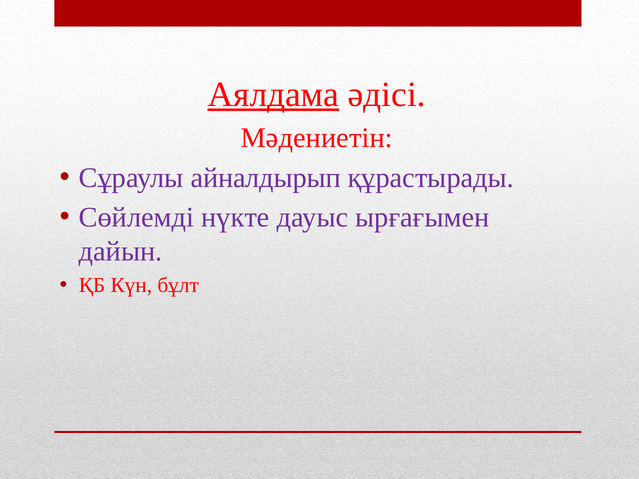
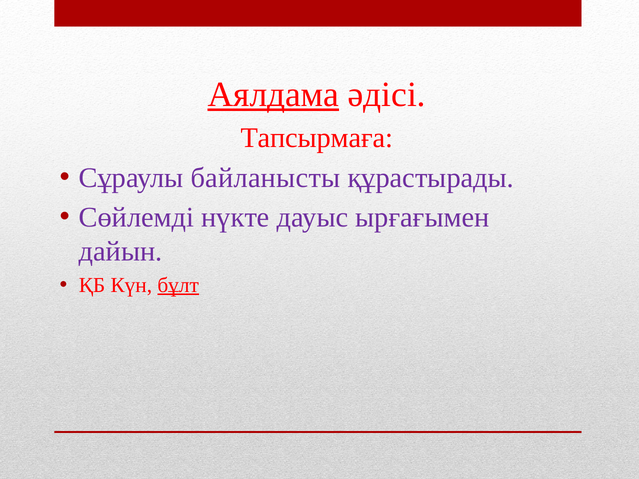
Мәдениетін: Мәдениетін -> Тапсырмаға
айналдырып: айналдырып -> байланысты
бұлт underline: none -> present
